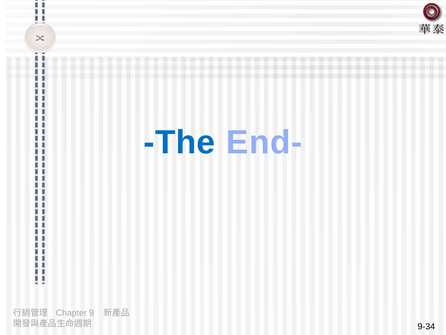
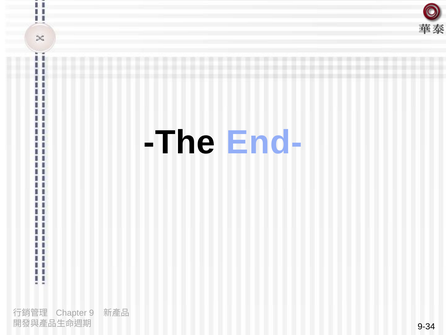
The colour: blue -> black
